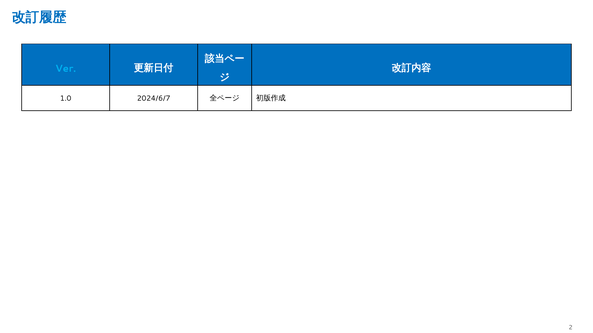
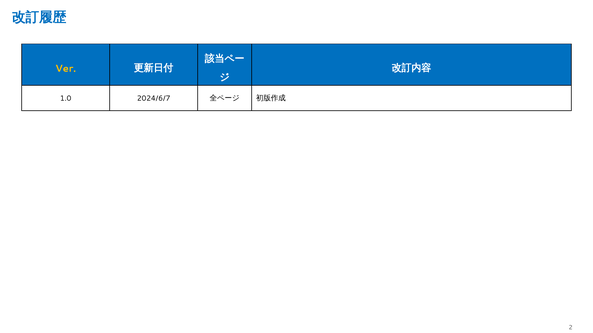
Ver colour: light blue -> yellow
